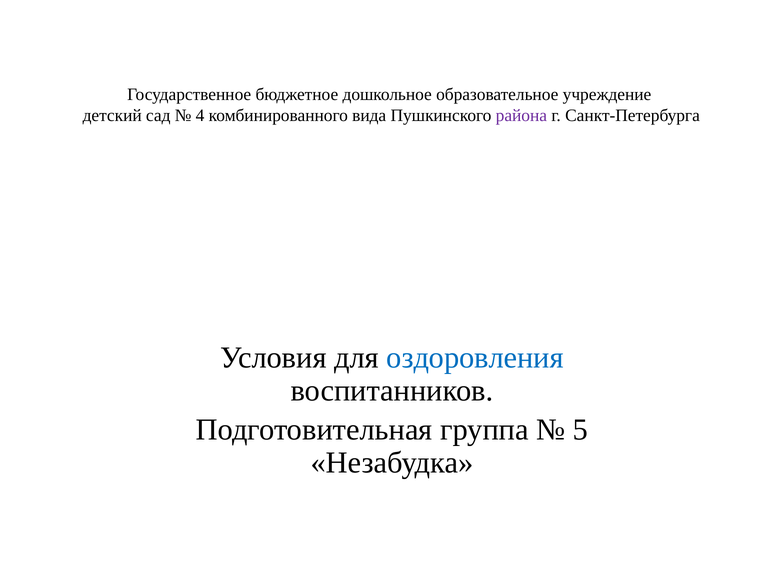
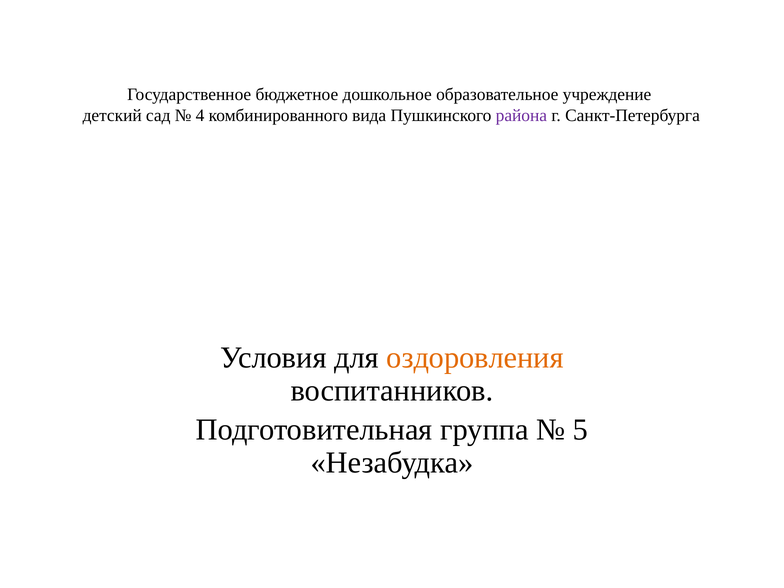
оздоровления colour: blue -> orange
